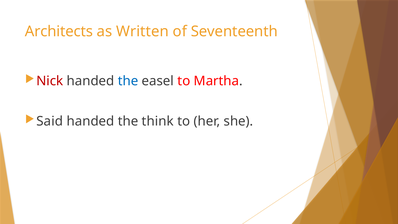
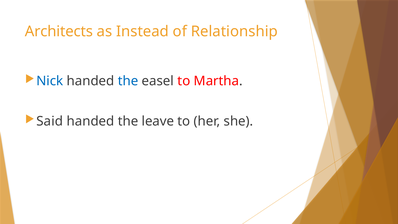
Written: Written -> Instead
Seventeenth: Seventeenth -> Relationship
Nick colour: red -> blue
think: think -> leave
